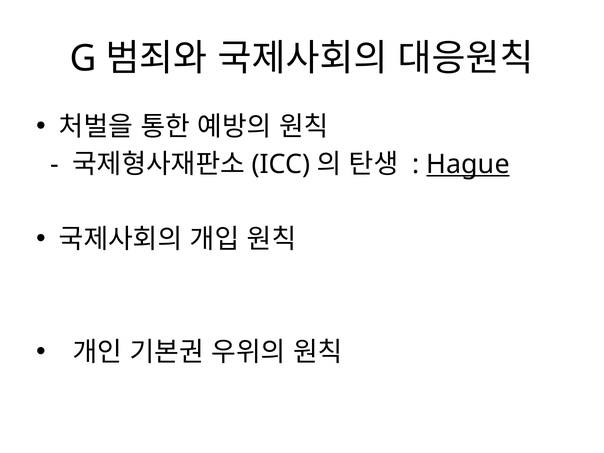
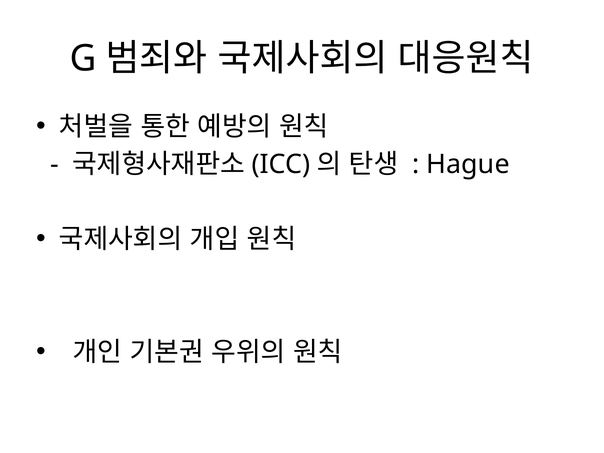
Hague underline: present -> none
